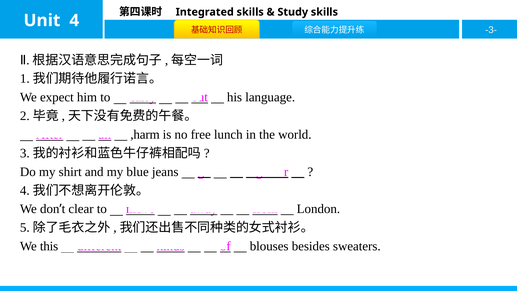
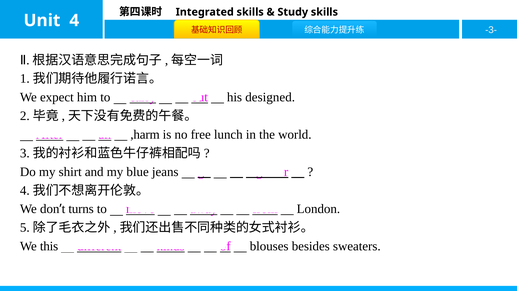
language: language -> designed
clear: clear -> turns
